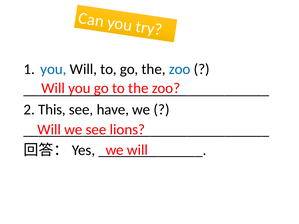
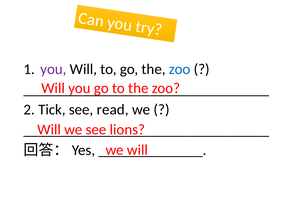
you at (53, 69) colour: blue -> purple
This: This -> Tick
have: have -> read
